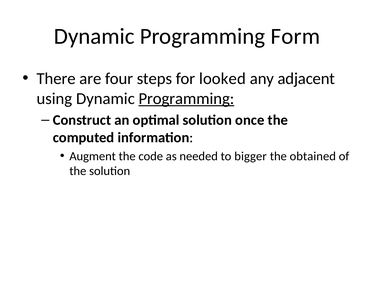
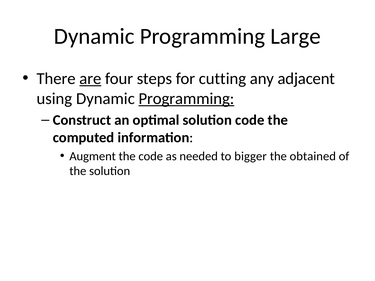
Form: Form -> Large
are underline: none -> present
looked: looked -> cutting
solution once: once -> code
